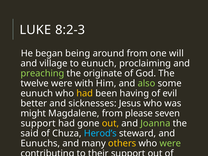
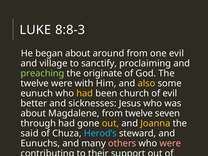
8:2-3: 8:2-3 -> 8:8-3
began being: being -> about
one will: will -> evil
to eunuch: eunuch -> sanctify
also colour: light green -> yellow
having: having -> church
might at (33, 113): might -> about
from please: please -> twelve
support at (38, 123): support -> through
Joanna colour: light green -> yellow
others colour: yellow -> pink
were at (170, 143) colour: light green -> pink
